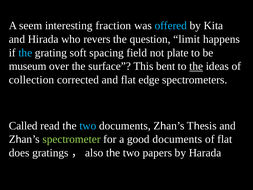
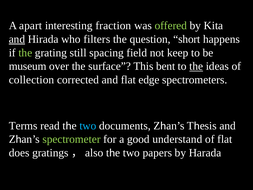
seem: seem -> apart
offered colour: light blue -> light green
and at (17, 39) underline: none -> present
revers: revers -> filters
limit: limit -> short
the at (25, 53) colour: light blue -> light green
soft: soft -> still
plate: plate -> keep
Called: Called -> Terms
good documents: documents -> understand
